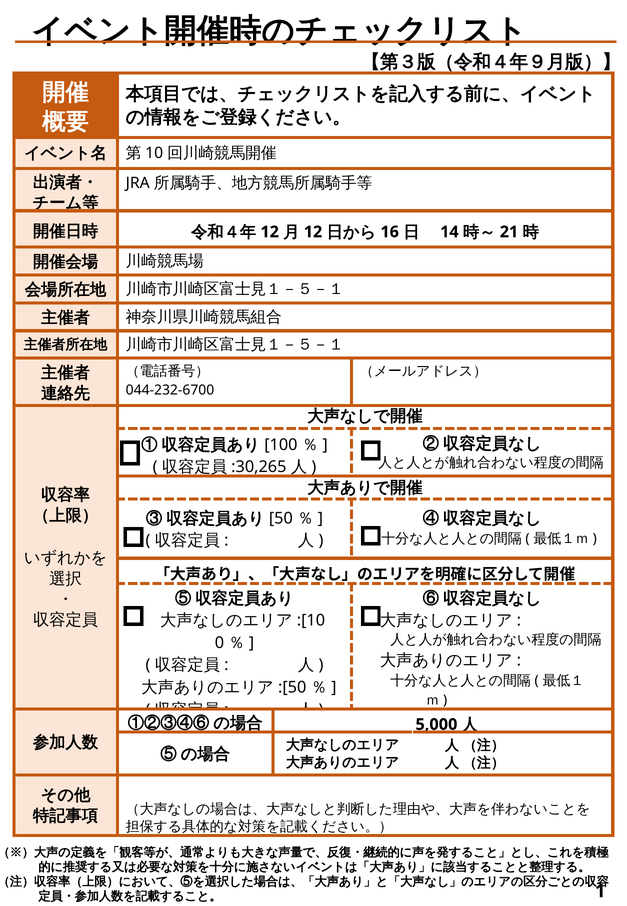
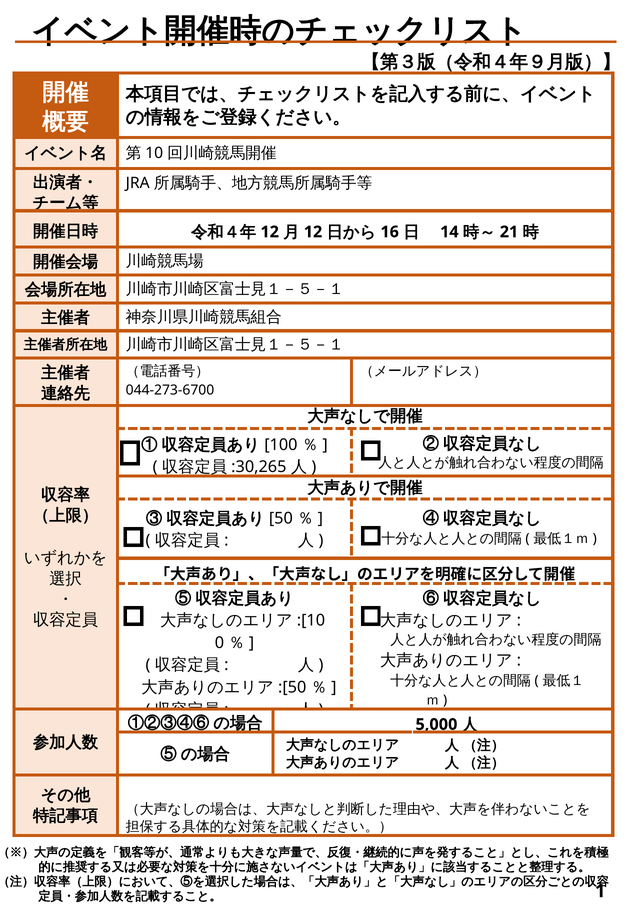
044-232-6700: 044-232-6700 -> 044-273-6700
